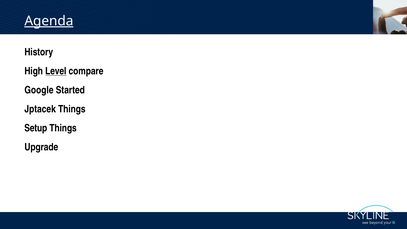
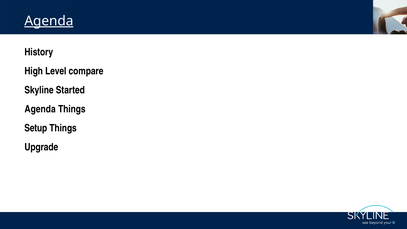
Level underline: present -> none
Google: Google -> Skyline
Jptacek at (40, 109): Jptacek -> Agenda
